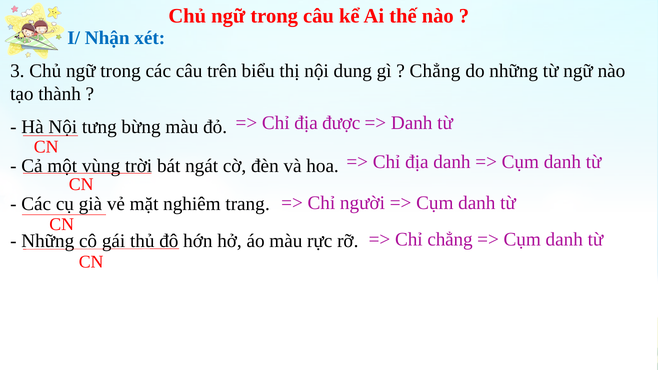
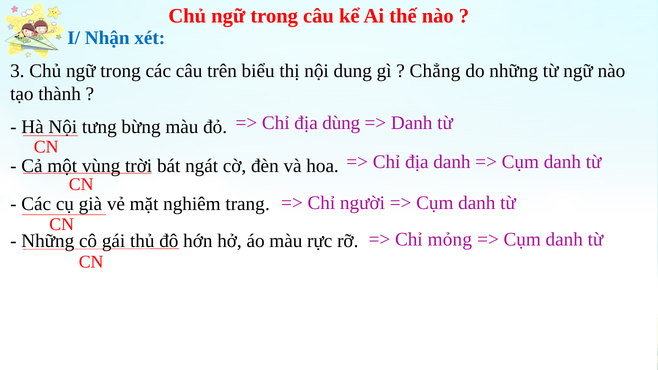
được: được -> dùng
Chỉ chẳng: chẳng -> mỏng
